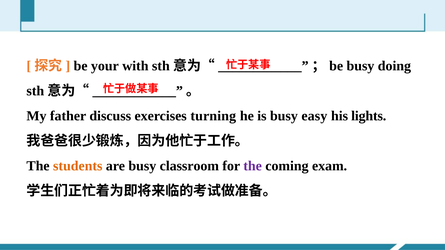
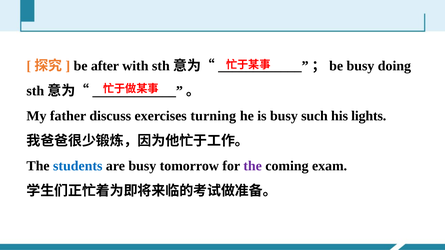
your: your -> after
easy: easy -> such
students colour: orange -> blue
classroom: classroom -> tomorrow
